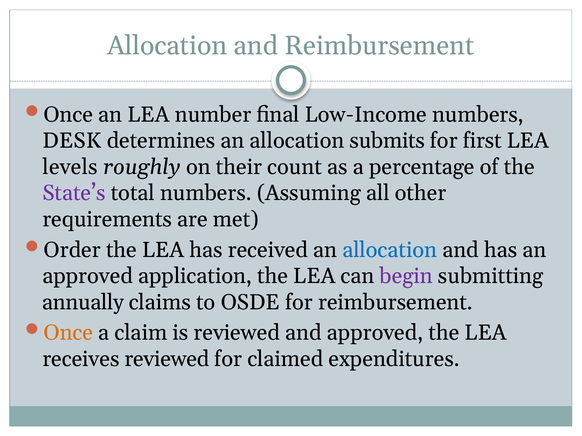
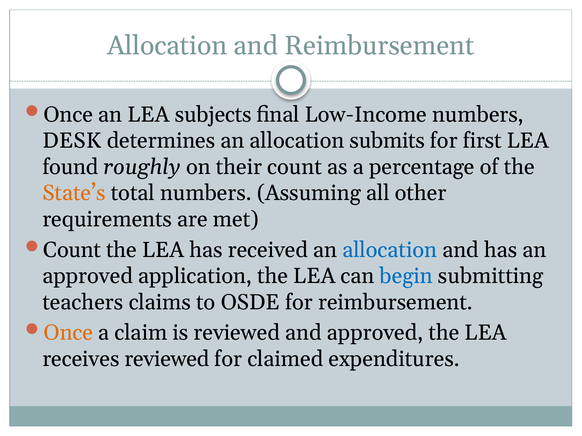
number: number -> subjects
levels: levels -> found
State’s colour: purple -> orange
Order at (72, 250): Order -> Count
begin colour: purple -> blue
annually: annually -> teachers
